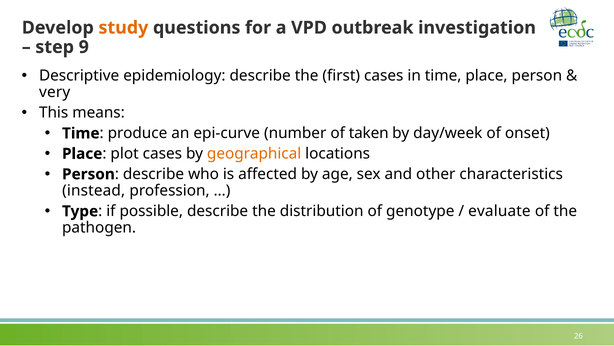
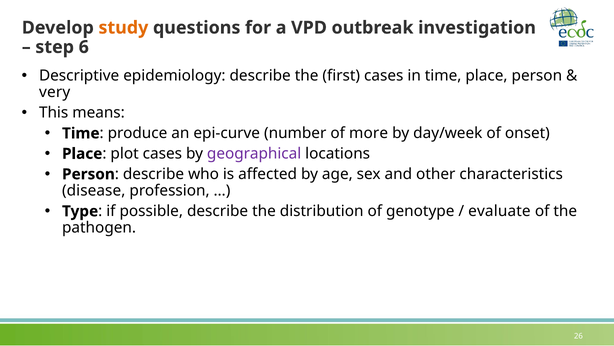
9: 9 -> 6
taken: taken -> more
geographical colour: orange -> purple
instead: instead -> disease
